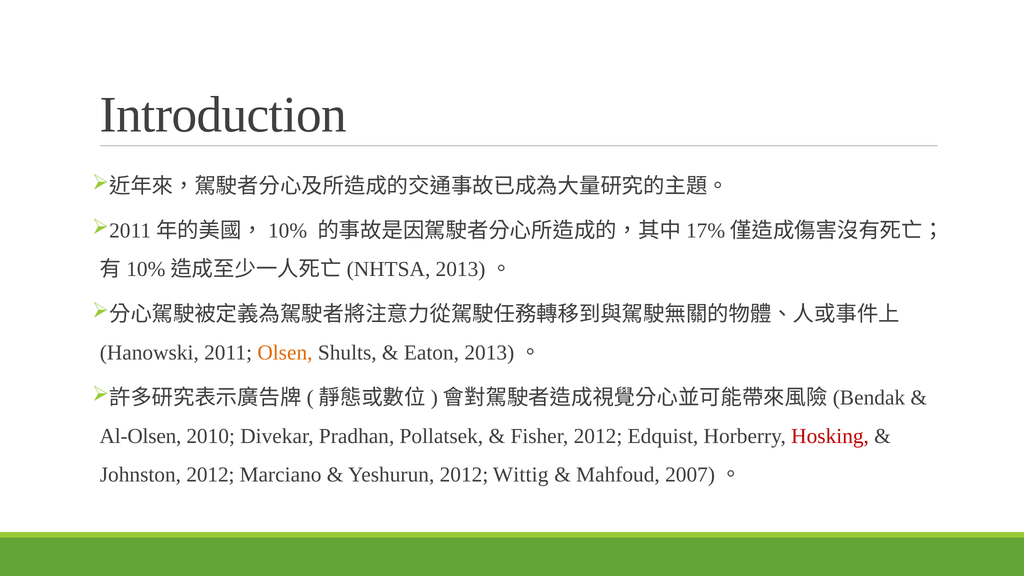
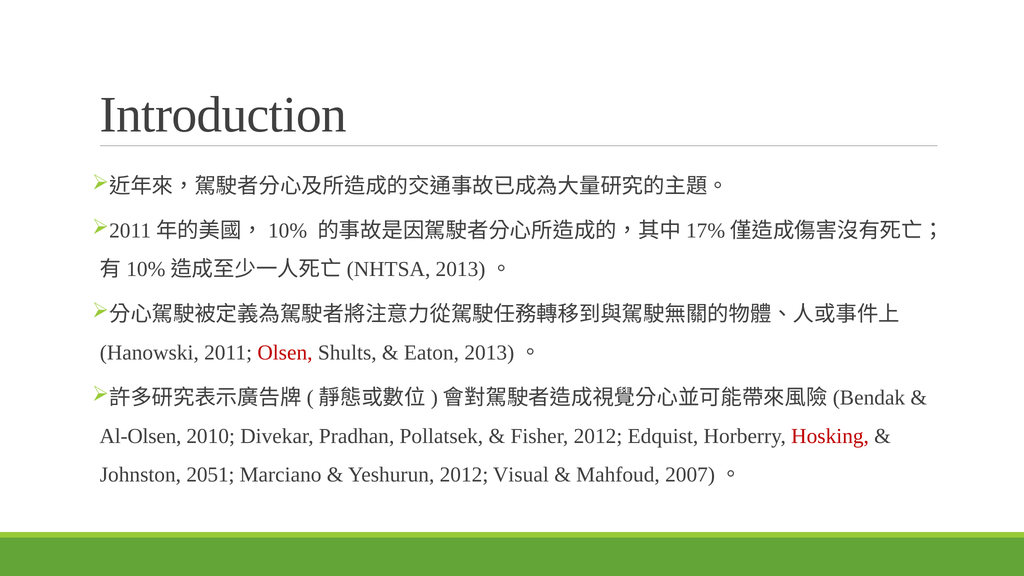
Olsen colour: orange -> red
Johnston 2012: 2012 -> 2051
Wittig: Wittig -> Visual
